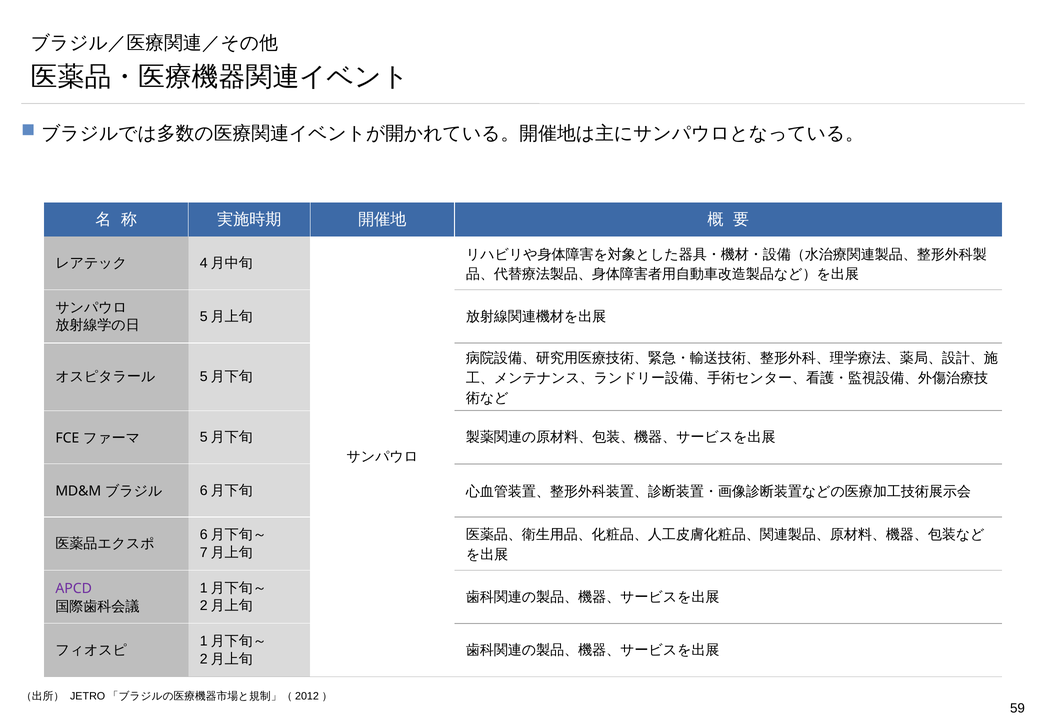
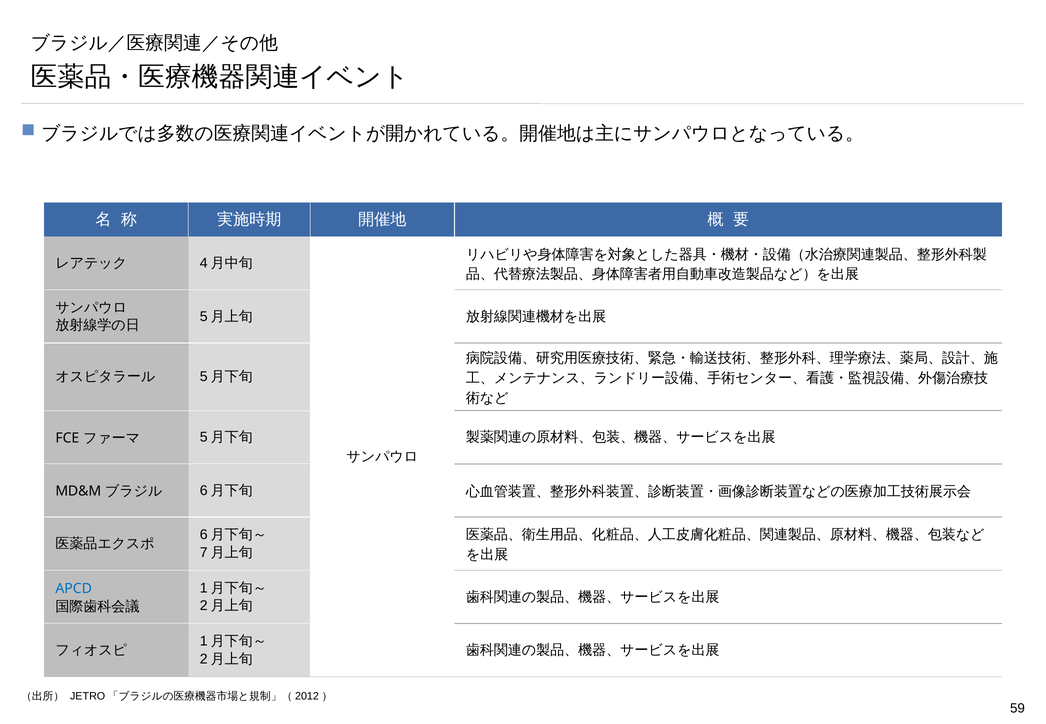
APCD colour: purple -> blue
